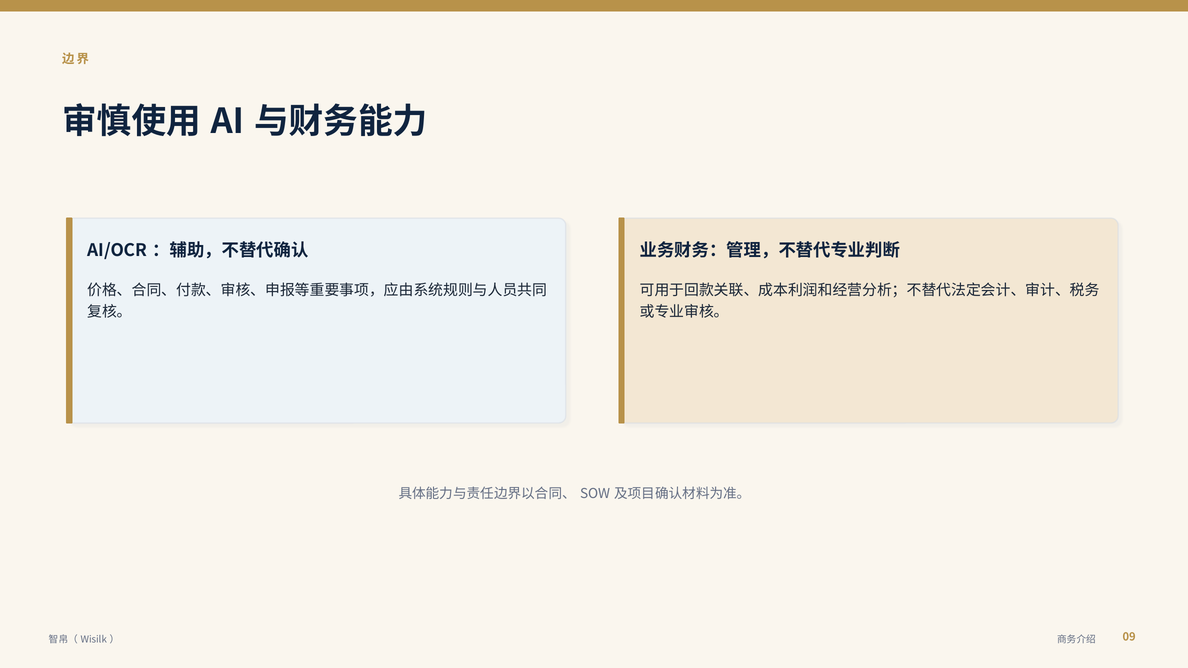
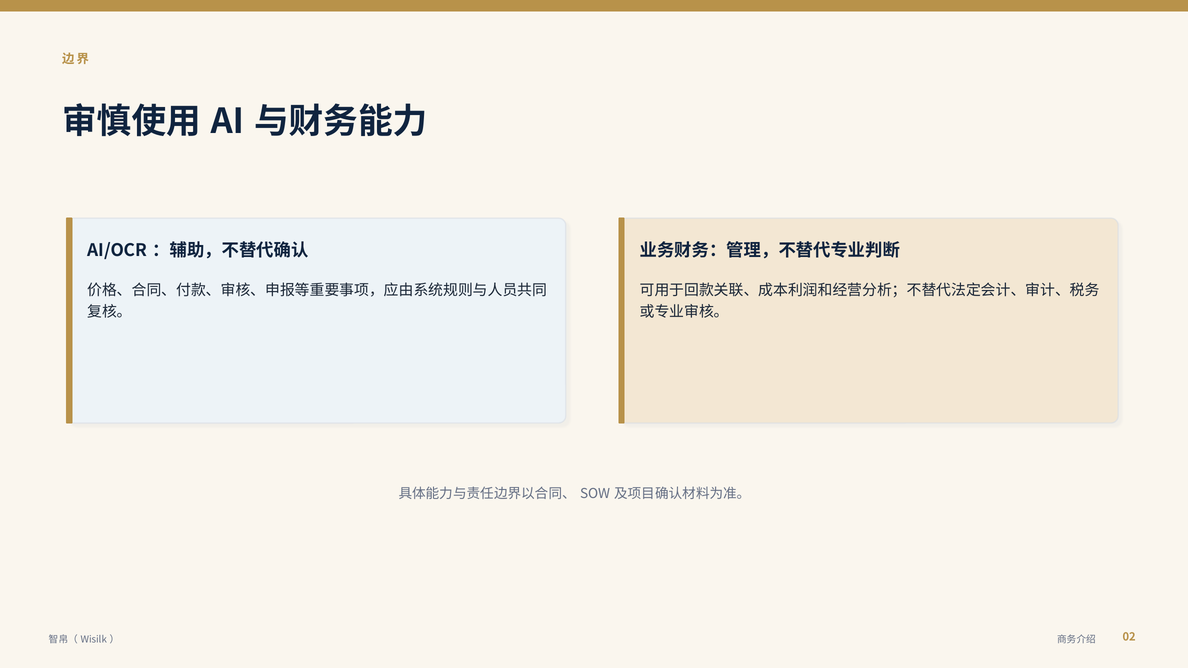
09: 09 -> 02
